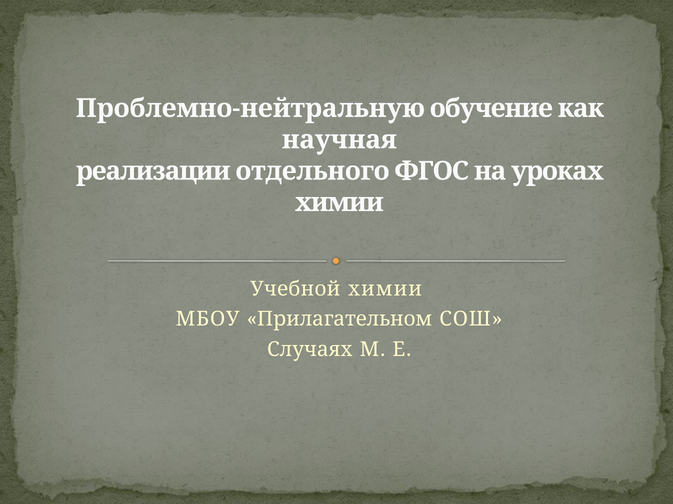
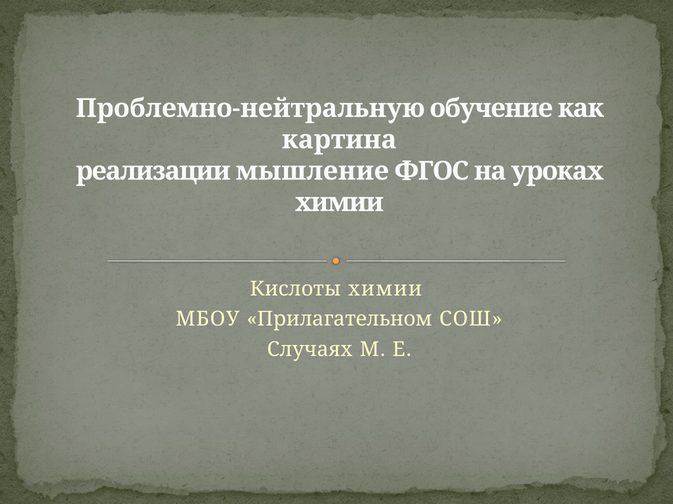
научная: научная -> картина
отдельного: отдельного -> мышление
Учебной: Учебной -> Кислоты
